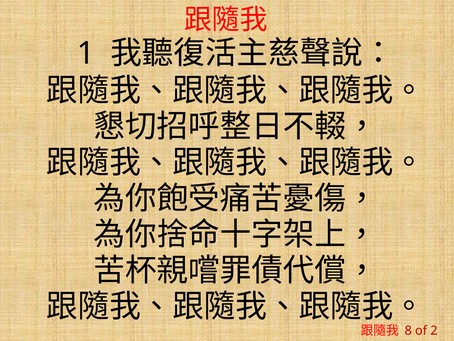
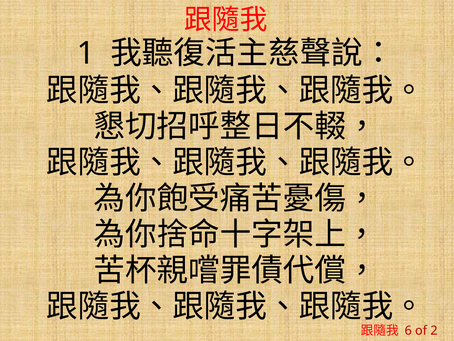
8: 8 -> 6
